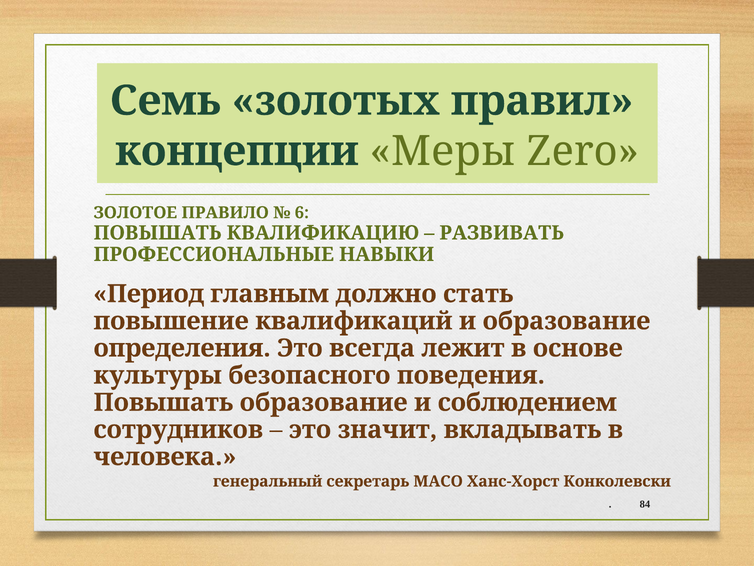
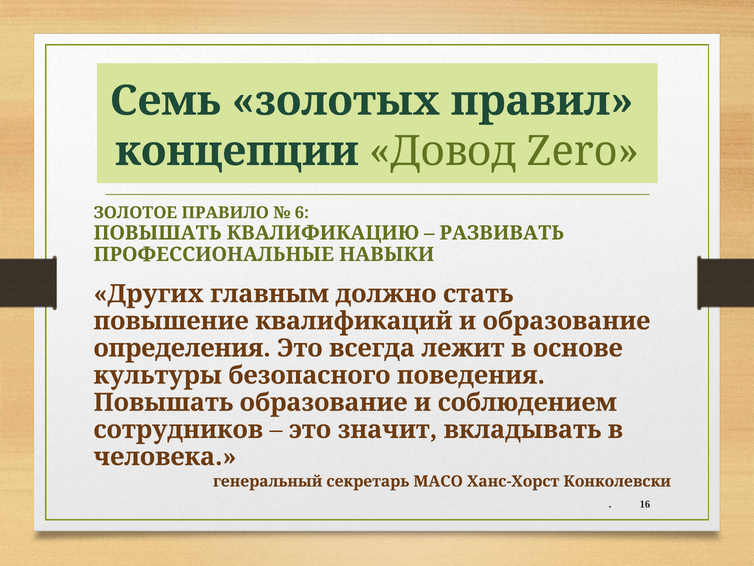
Меры: Меры -> Довод
Период: Период -> Других
84: 84 -> 16
